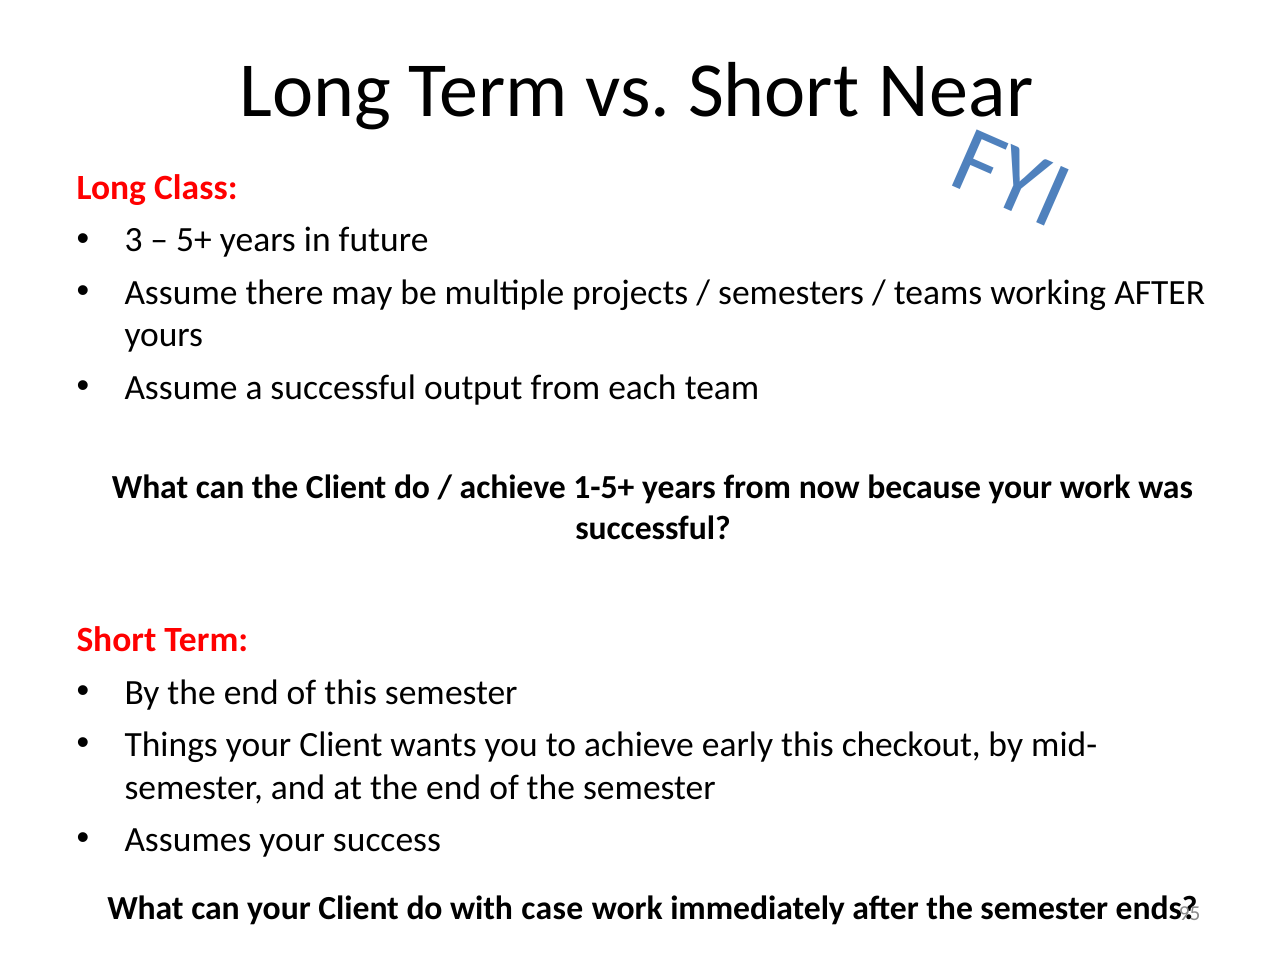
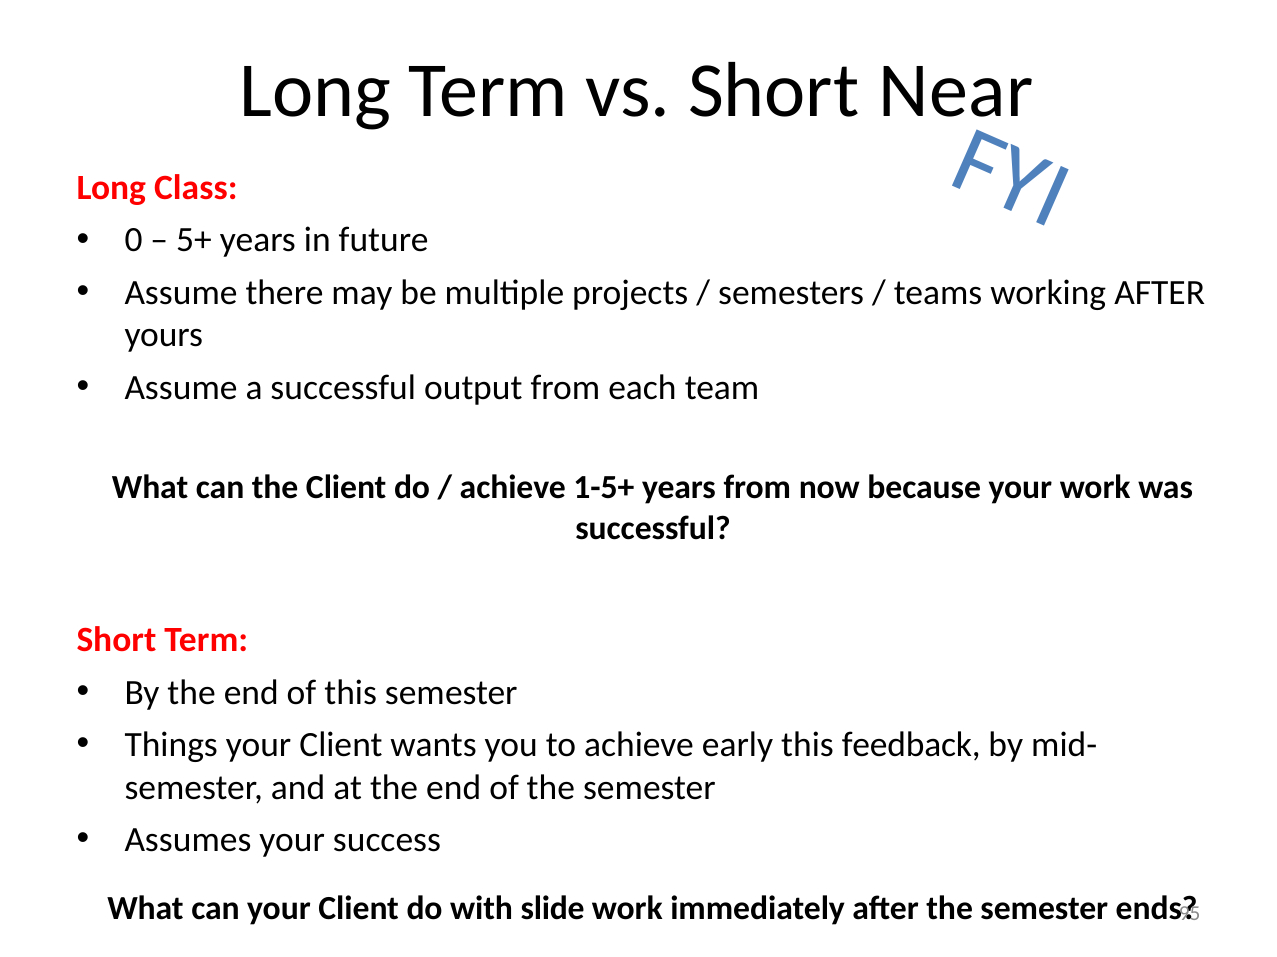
3: 3 -> 0
checkout: checkout -> feedback
case: case -> slide
